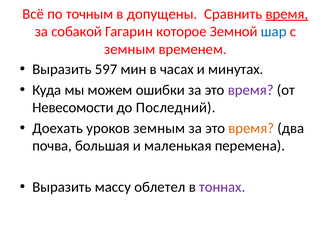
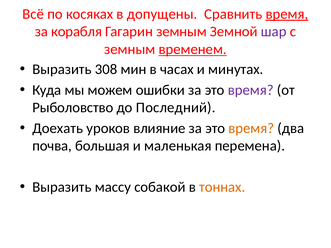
точным: точным -> косяках
собакой: собакой -> корабля
Гагарин которое: которое -> земным
шар colour: blue -> purple
временем underline: none -> present
597: 597 -> 308
Невесомости: Невесомости -> Рыболовство
уроков земным: земным -> влияние
облетел: облетел -> собакой
тоннах colour: purple -> orange
